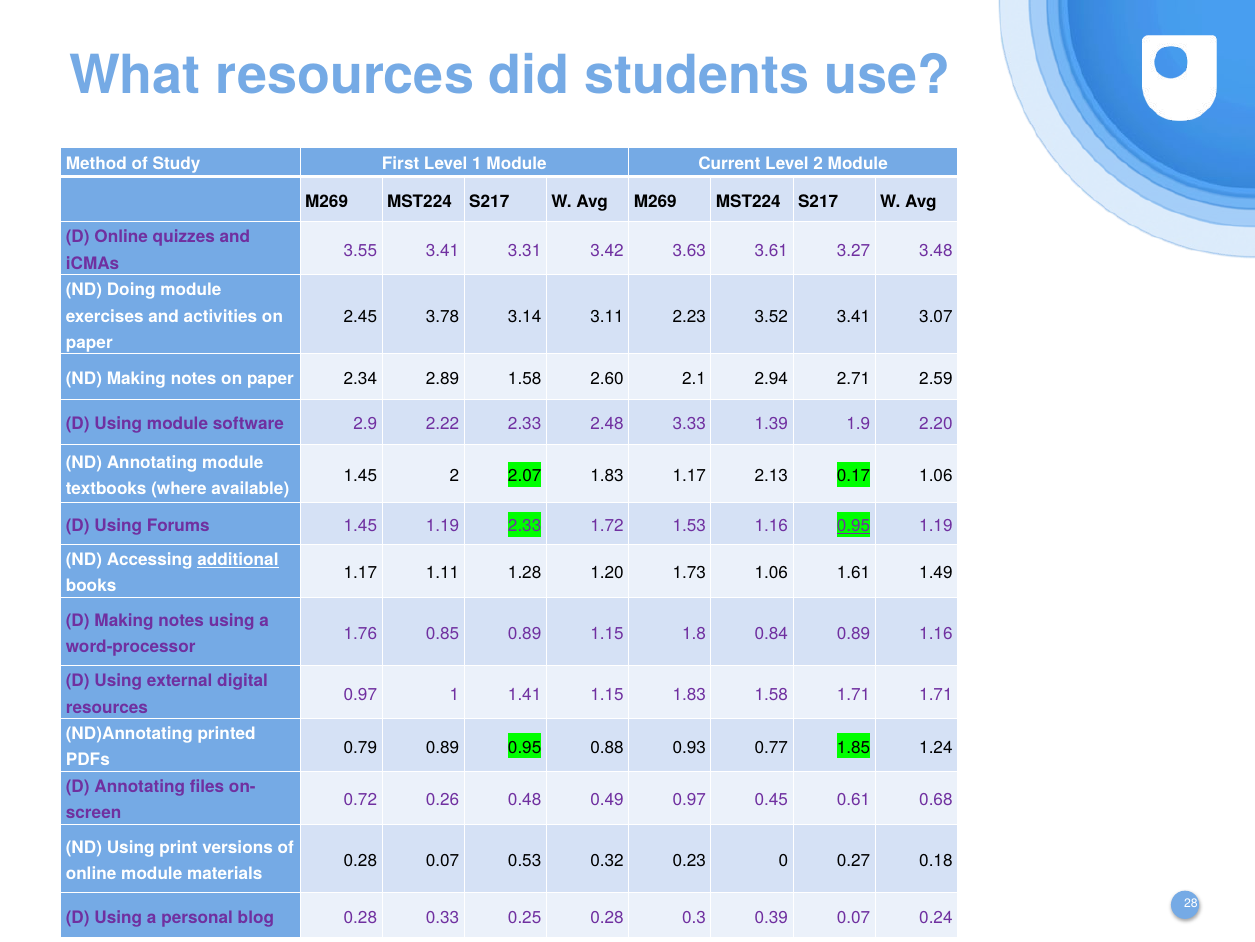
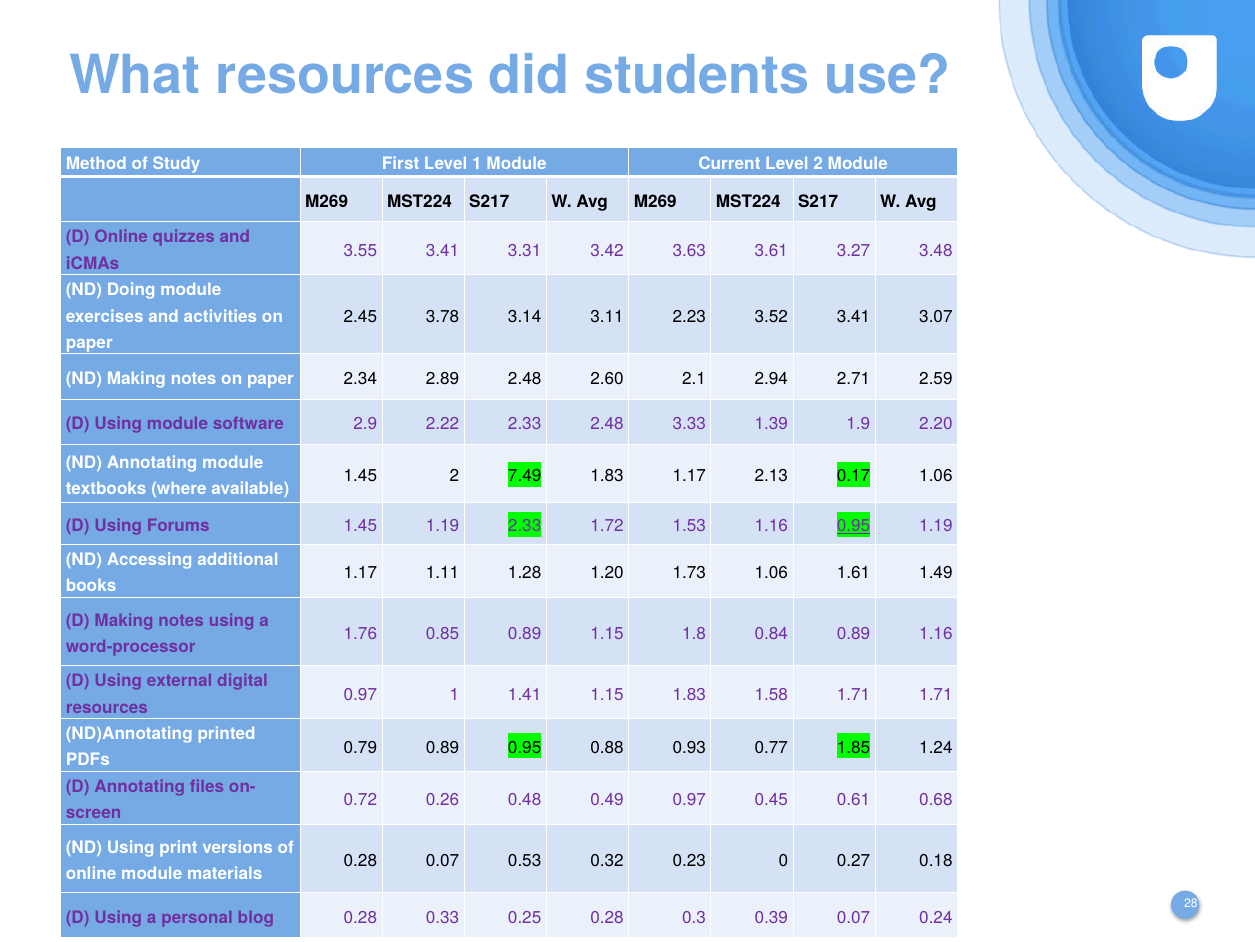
2.89 1.58: 1.58 -> 2.48
2.07: 2.07 -> 7.49
additional underline: present -> none
